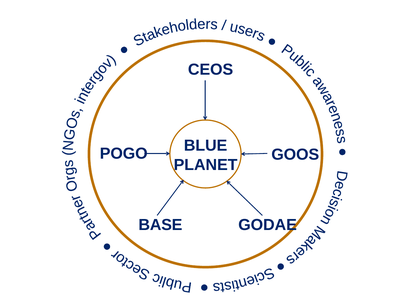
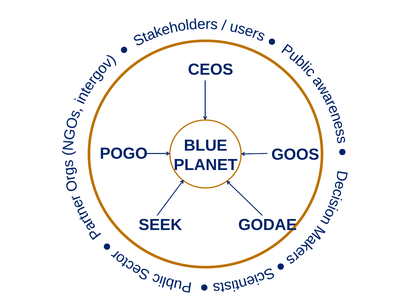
BASE: BASE -> SEEK
